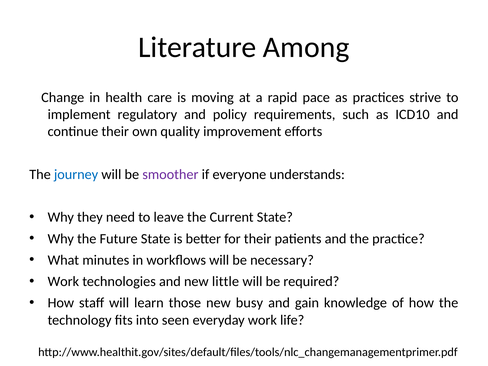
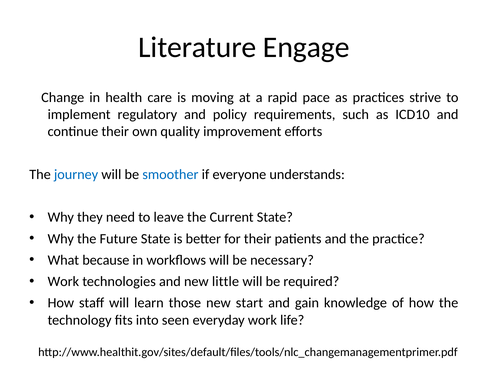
Among: Among -> Engage
smoother colour: purple -> blue
minutes: minutes -> because
busy: busy -> start
